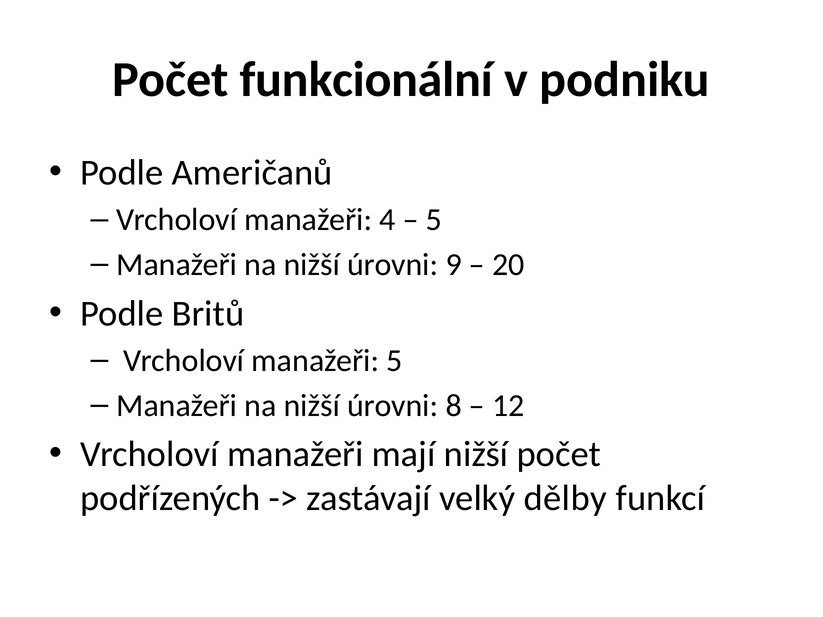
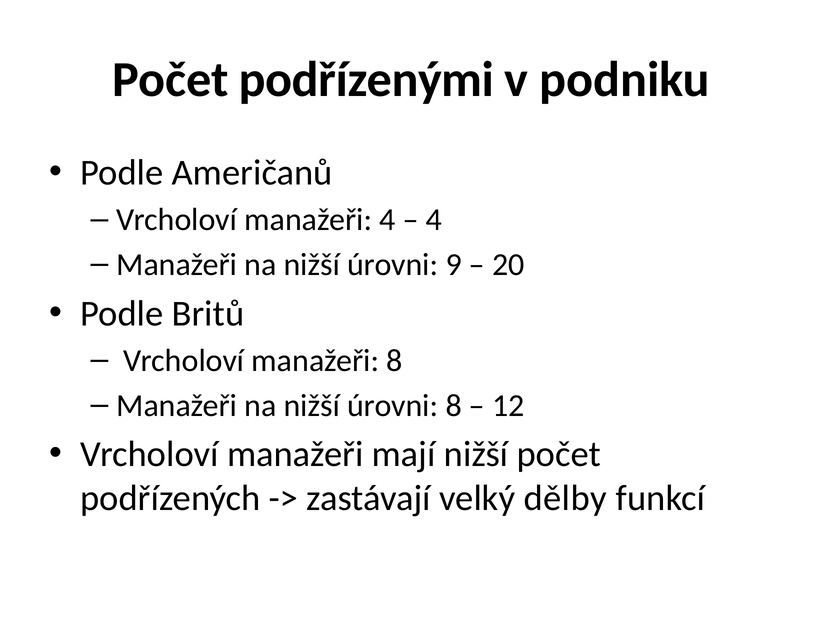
funkcionální: funkcionální -> podřízenými
5 at (434, 220): 5 -> 4
manažeři 5: 5 -> 8
